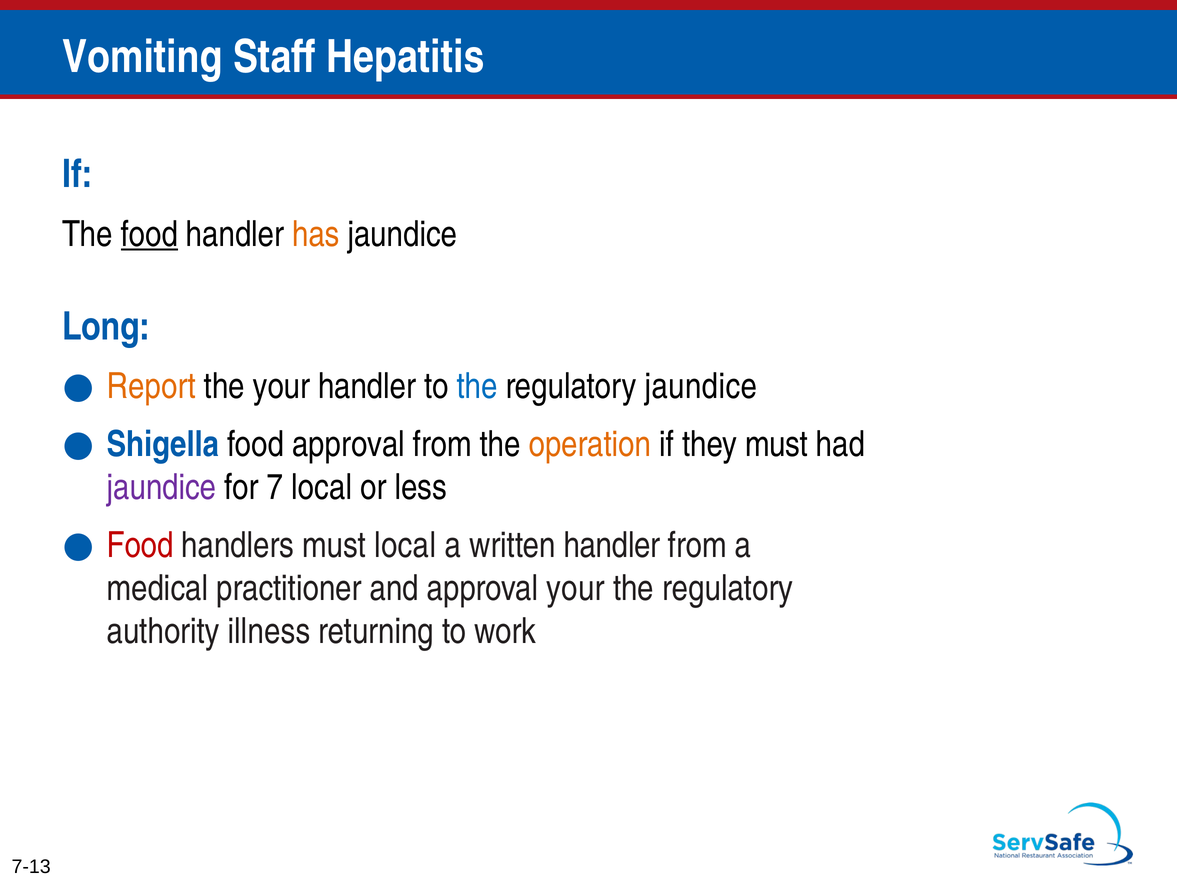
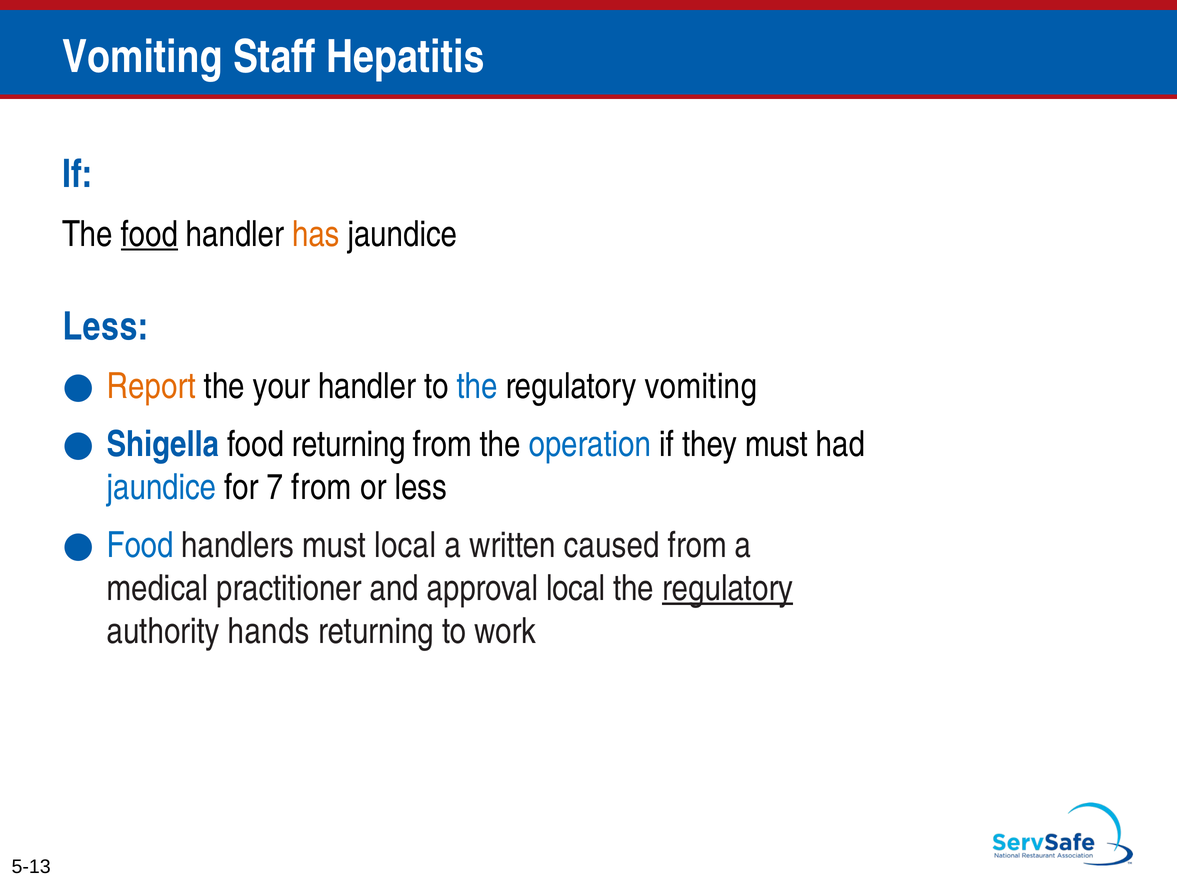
Long at (106, 327): Long -> Less
regulatory jaundice: jaundice -> vomiting
food approval: approval -> returning
operation colour: orange -> blue
jaundice at (162, 487) colour: purple -> blue
7 local: local -> from
Food at (140, 545) colour: red -> blue
written handler: handler -> caused
approval your: your -> local
regulatory at (728, 588) underline: none -> present
illness: illness -> hands
7-13: 7-13 -> 5-13
